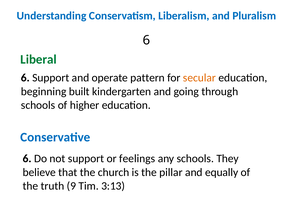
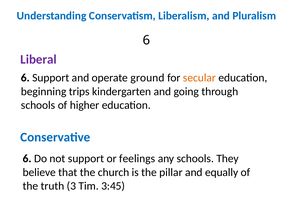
Liberal colour: green -> purple
pattern: pattern -> ground
built: built -> trips
9: 9 -> 3
3:13: 3:13 -> 3:45
